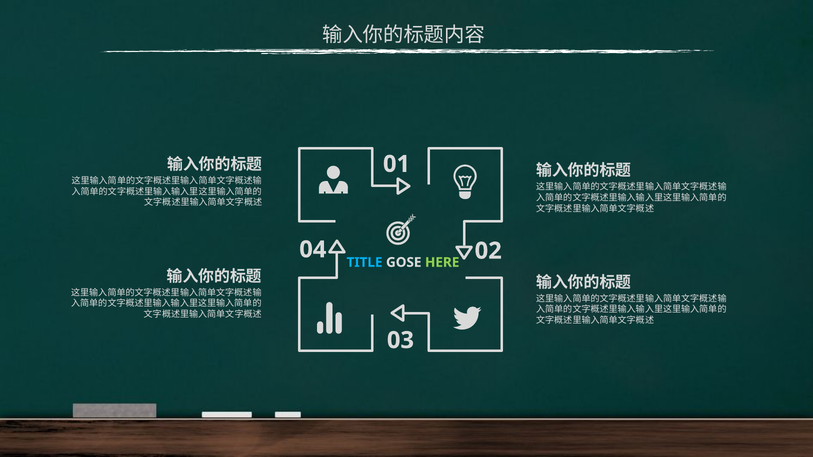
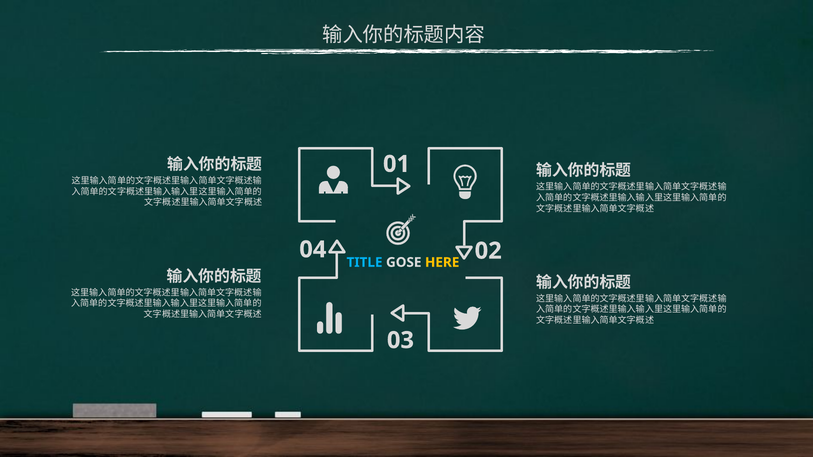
HERE colour: light green -> yellow
